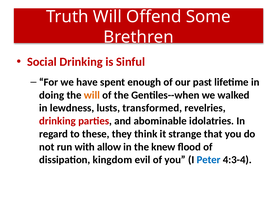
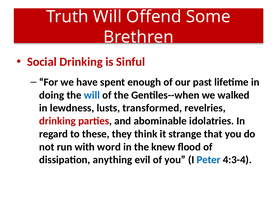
will at (92, 95) colour: orange -> blue
allow: allow -> word
kingdom: kingdom -> anything
